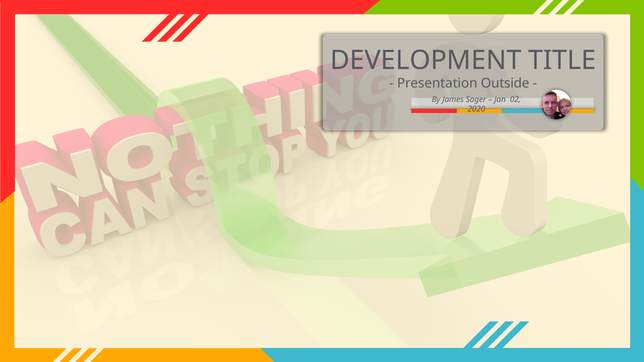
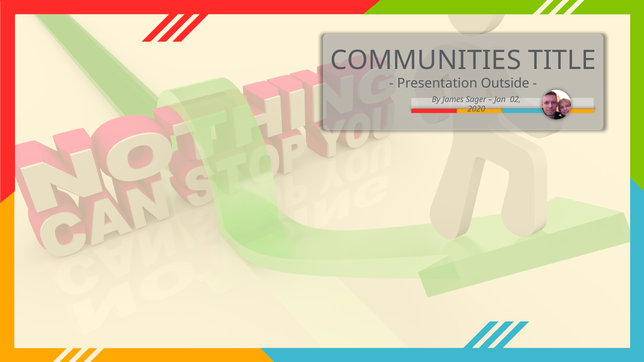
DEVELOPMENT: DEVELOPMENT -> COMMUNITIES
